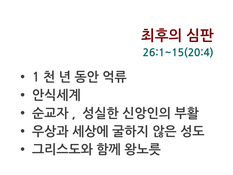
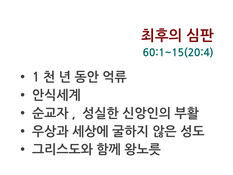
26:1~15(20:4: 26:1~15(20:4 -> 60:1~15(20:4
